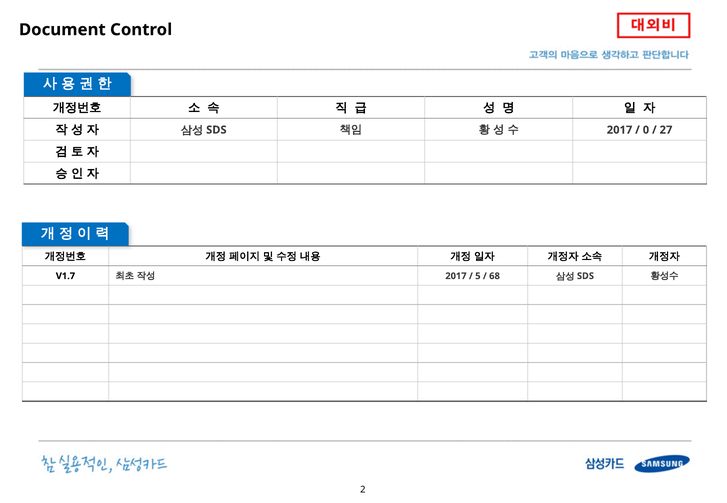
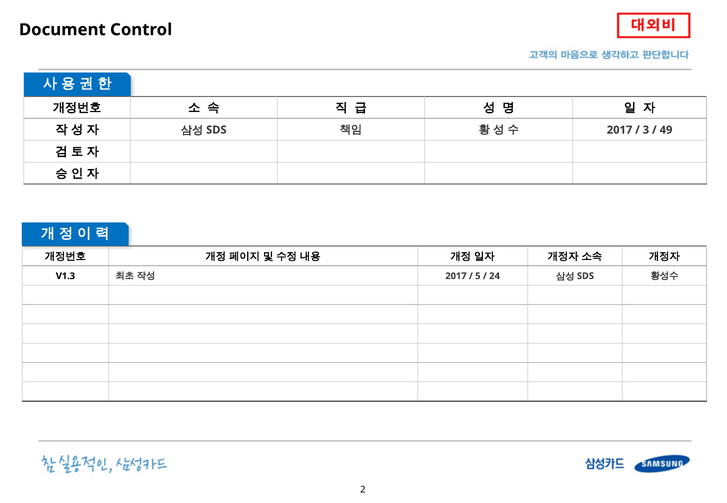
0: 0 -> 3
27: 27 -> 49
V1.7: V1.7 -> V1.3
68: 68 -> 24
